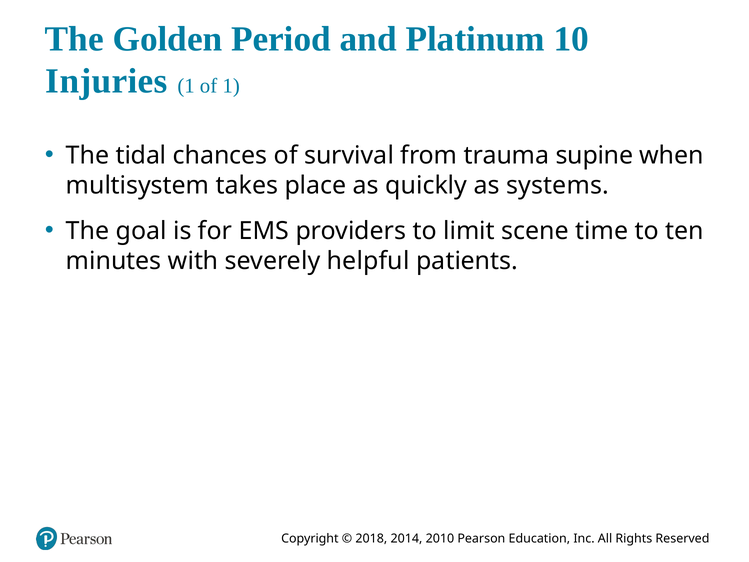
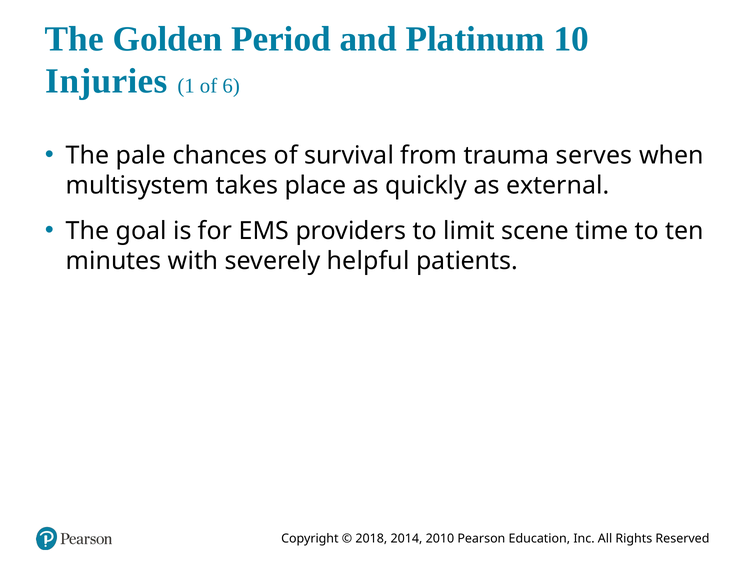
of 1: 1 -> 6
tidal: tidal -> pale
supine: supine -> serves
systems: systems -> external
